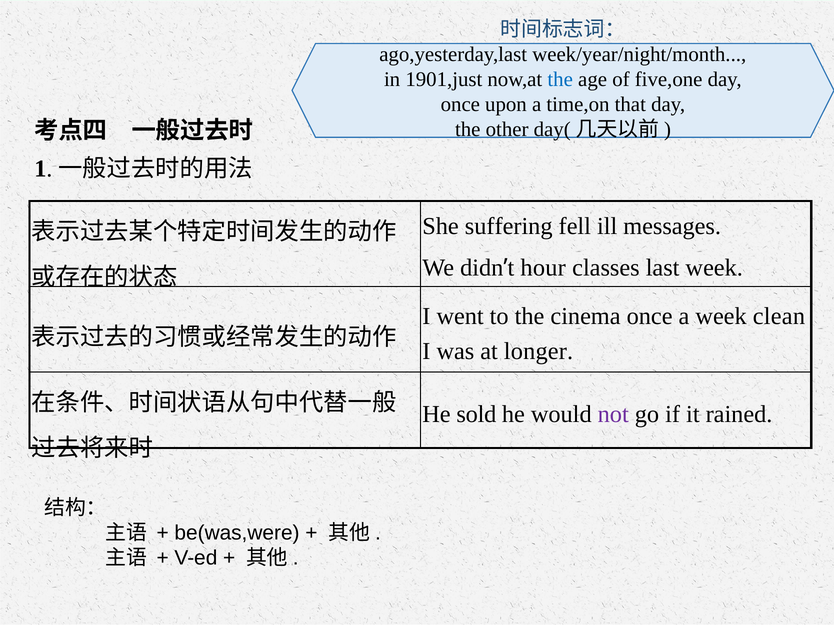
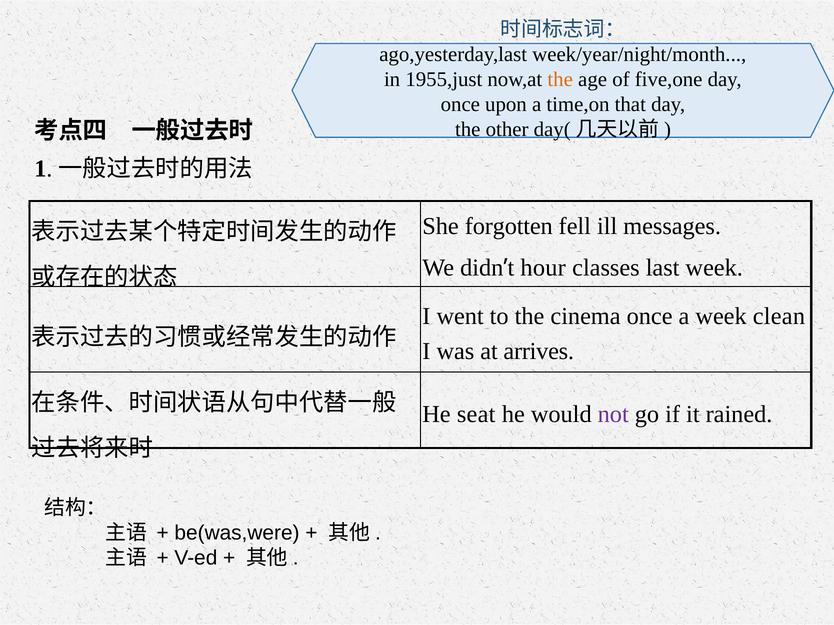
1901,just: 1901,just -> 1955,just
the at (560, 79) colour: blue -> orange
suffering: suffering -> forgotten
longer: longer -> arrives
sold: sold -> seat
